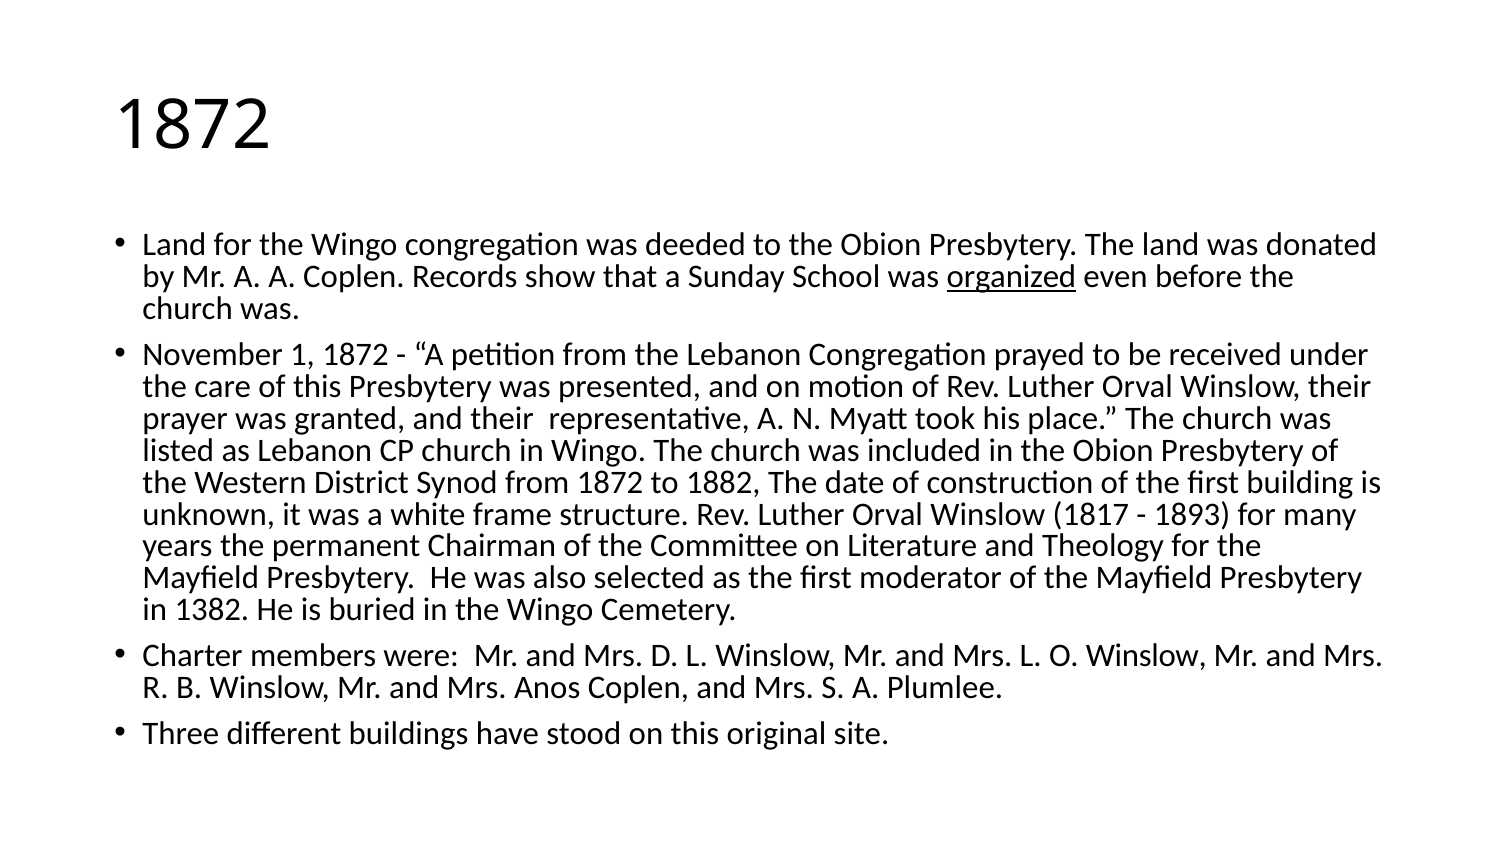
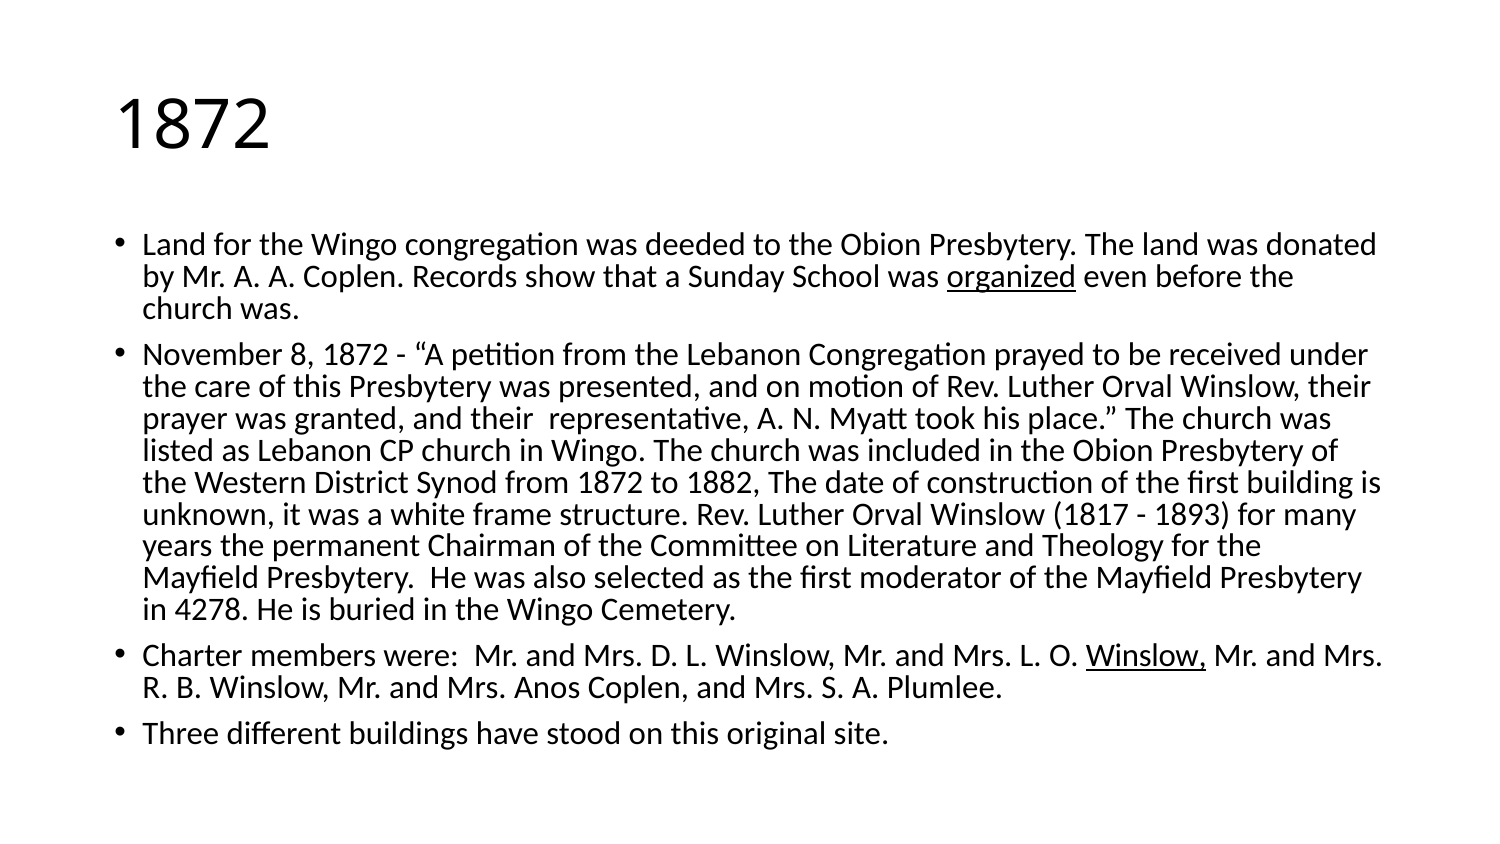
1: 1 -> 8
1382: 1382 -> 4278
Winslow at (1146, 656) underline: none -> present
